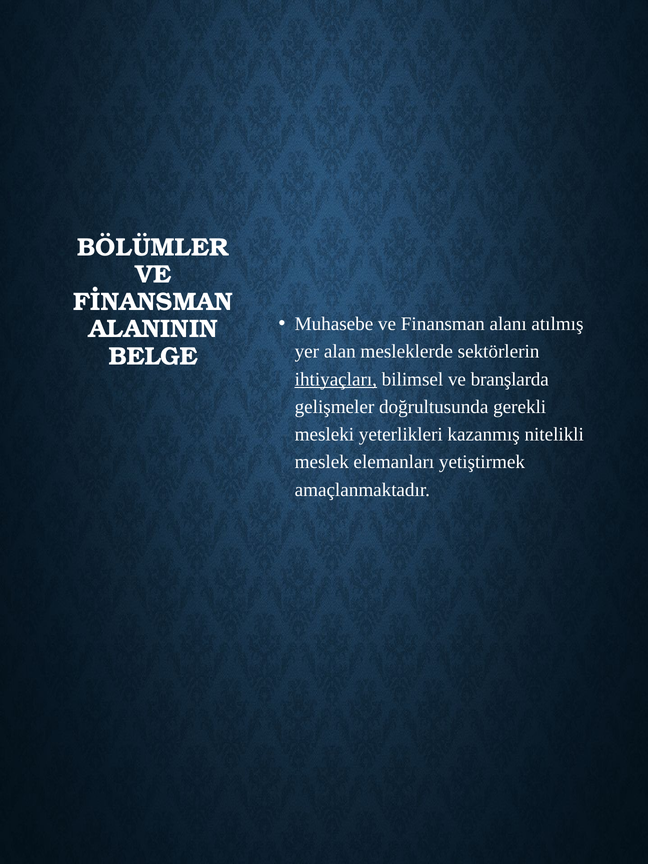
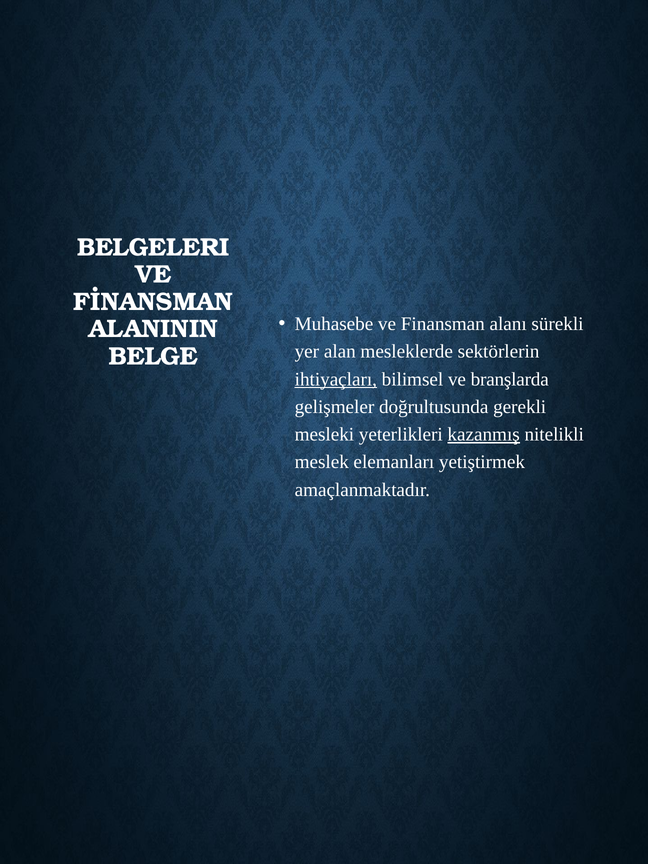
BÖLÜMLER: BÖLÜMLER -> BELGELERI
atılmış: atılmış -> sürekli
kazanmış underline: none -> present
